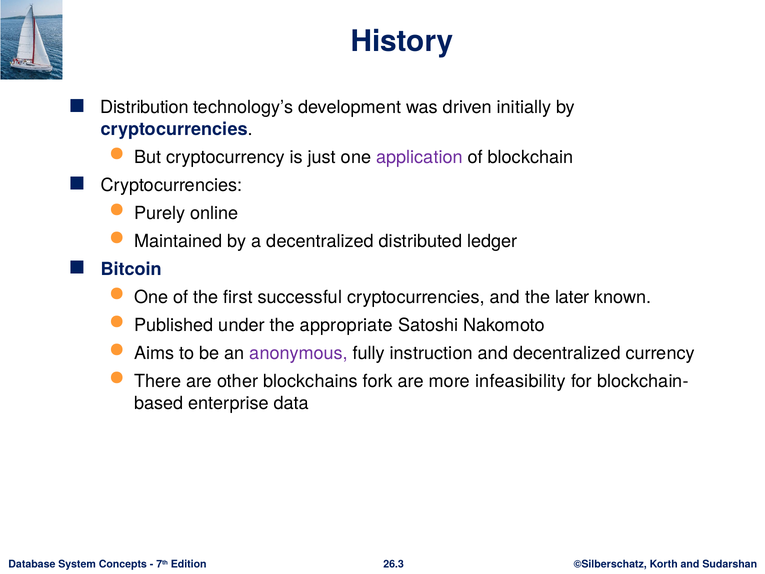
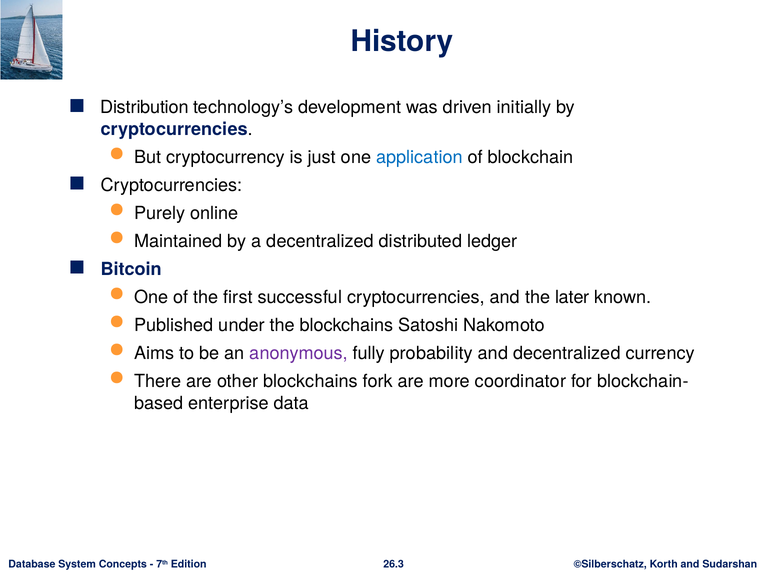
application colour: purple -> blue
the appropriate: appropriate -> blockchains
instruction: instruction -> probability
infeasibility: infeasibility -> coordinator
